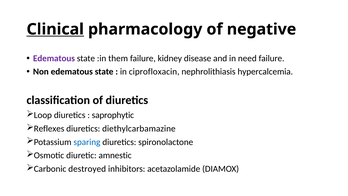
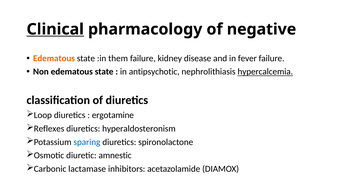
Edematous at (54, 58) colour: purple -> orange
need: need -> fever
ciprofloxacin: ciprofloxacin -> antipsychotic
hypercalcemia underline: none -> present
saprophytic: saprophytic -> ergotamine
diethylcarbamazine: diethylcarbamazine -> hyperaldosteronism
destroyed: destroyed -> lactamase
